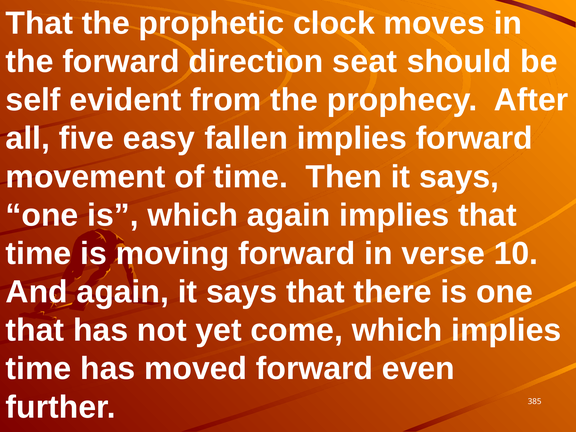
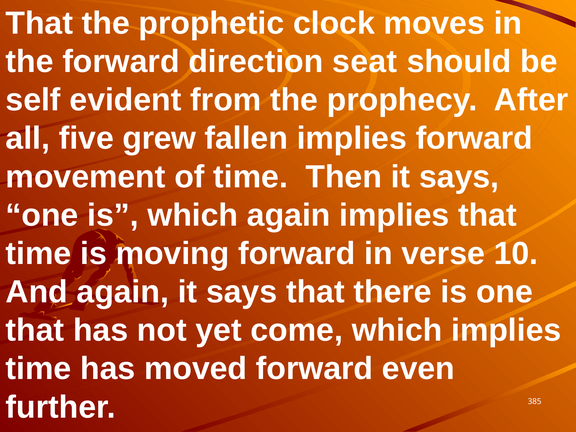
easy: easy -> grew
